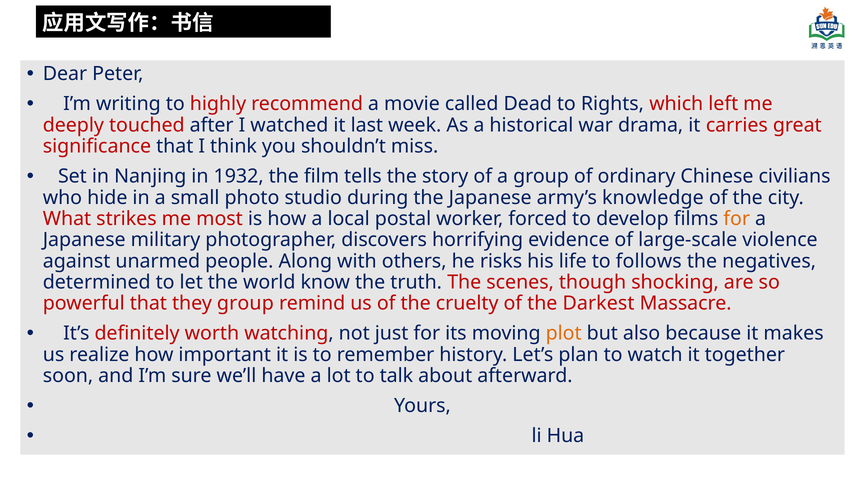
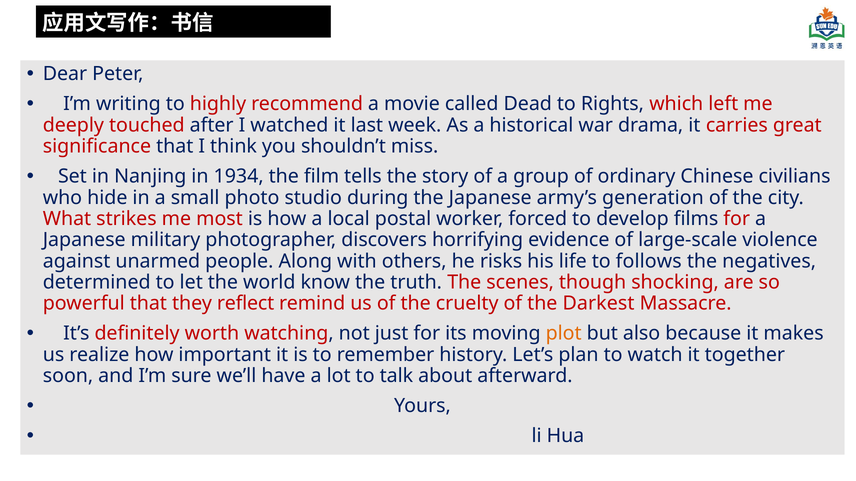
1932: 1932 -> 1934
knowledge: knowledge -> generation
for at (737, 219) colour: orange -> red
they group: group -> reflect
